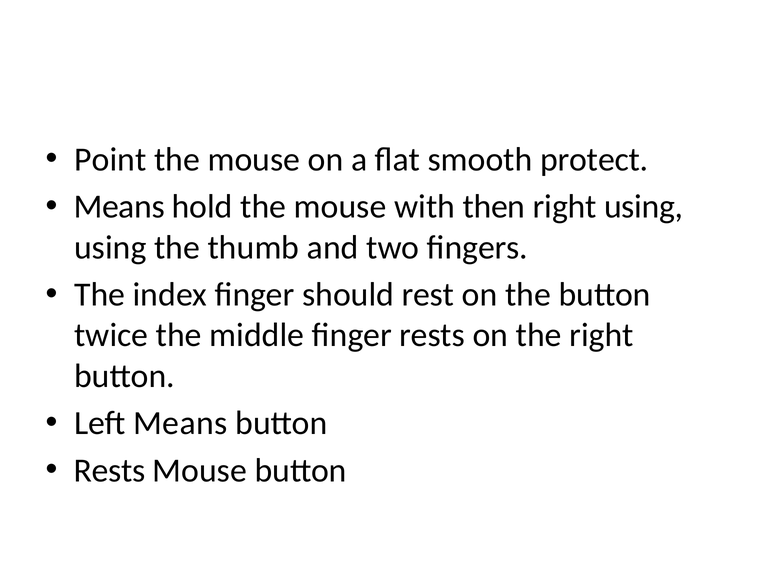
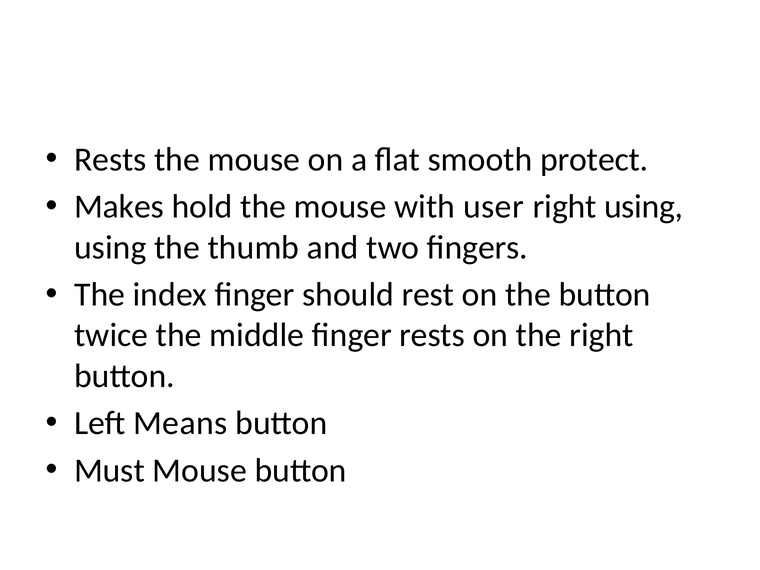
Point at (110, 159): Point -> Rests
Means at (119, 207): Means -> Makes
then: then -> user
Rests at (110, 471): Rests -> Must
